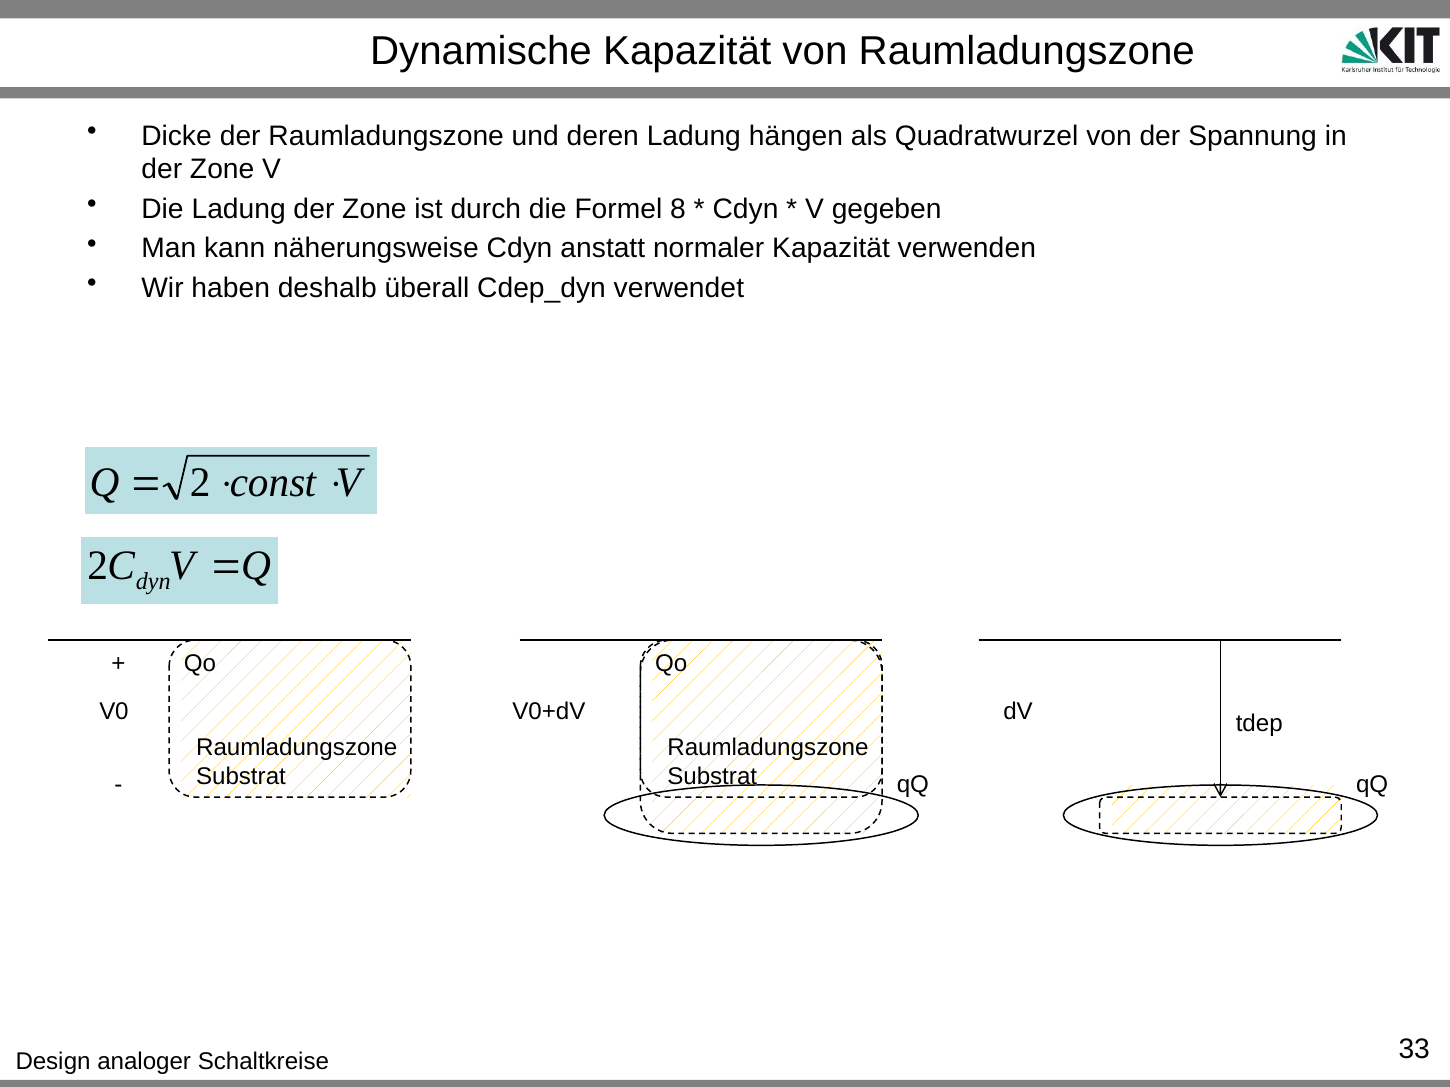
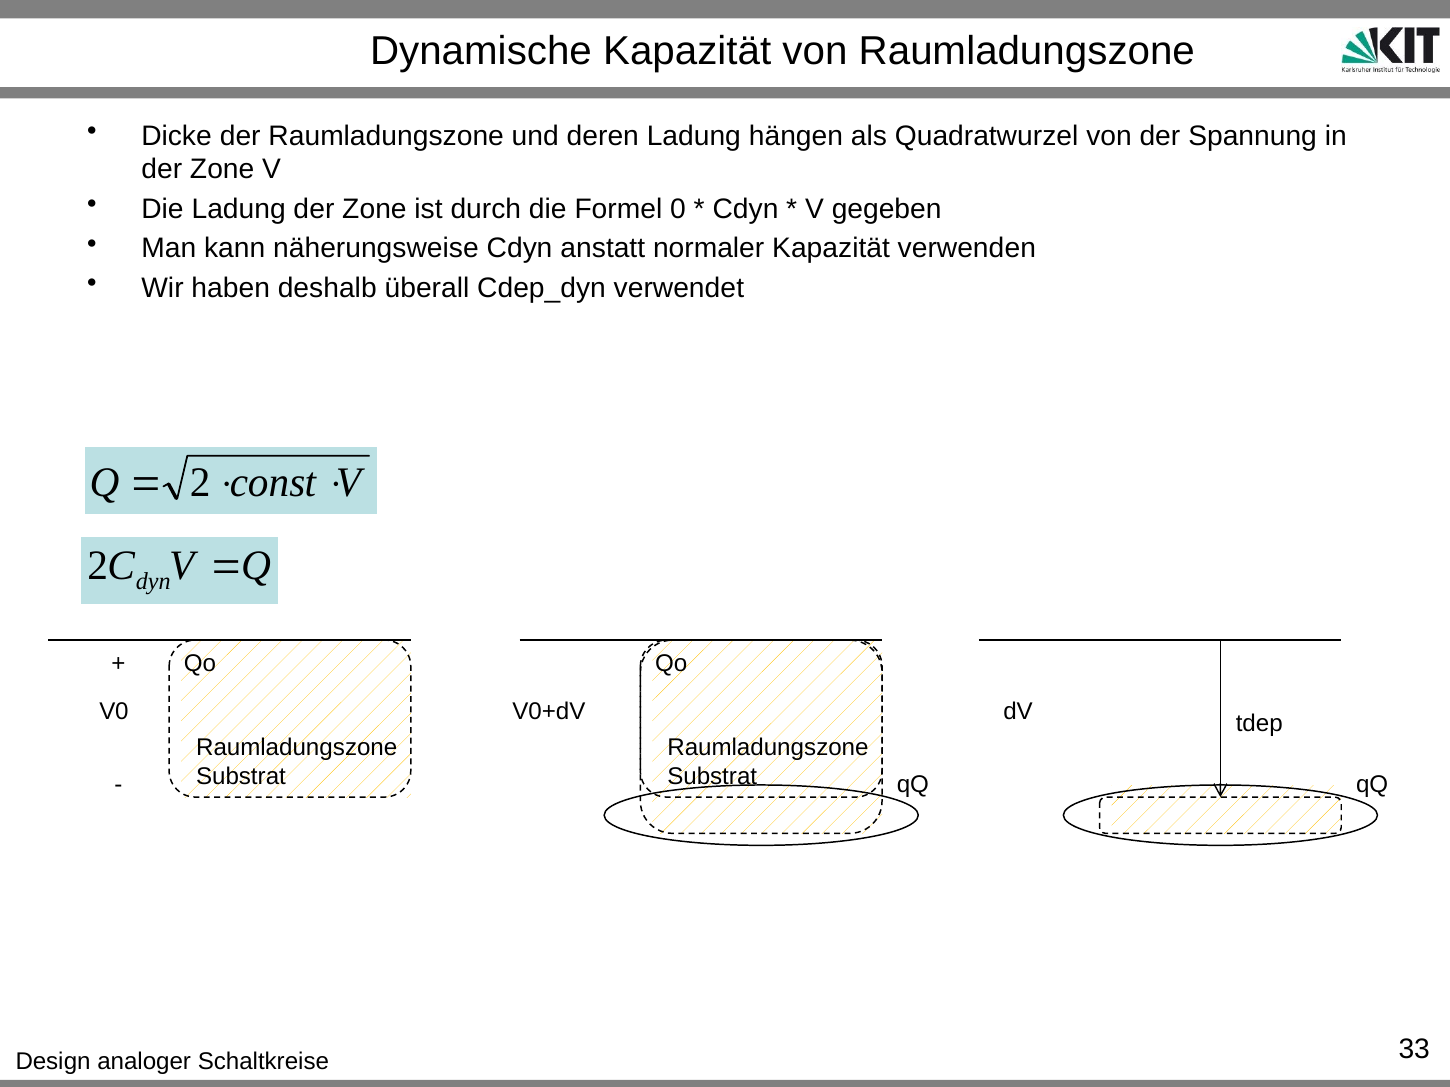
8: 8 -> 0
